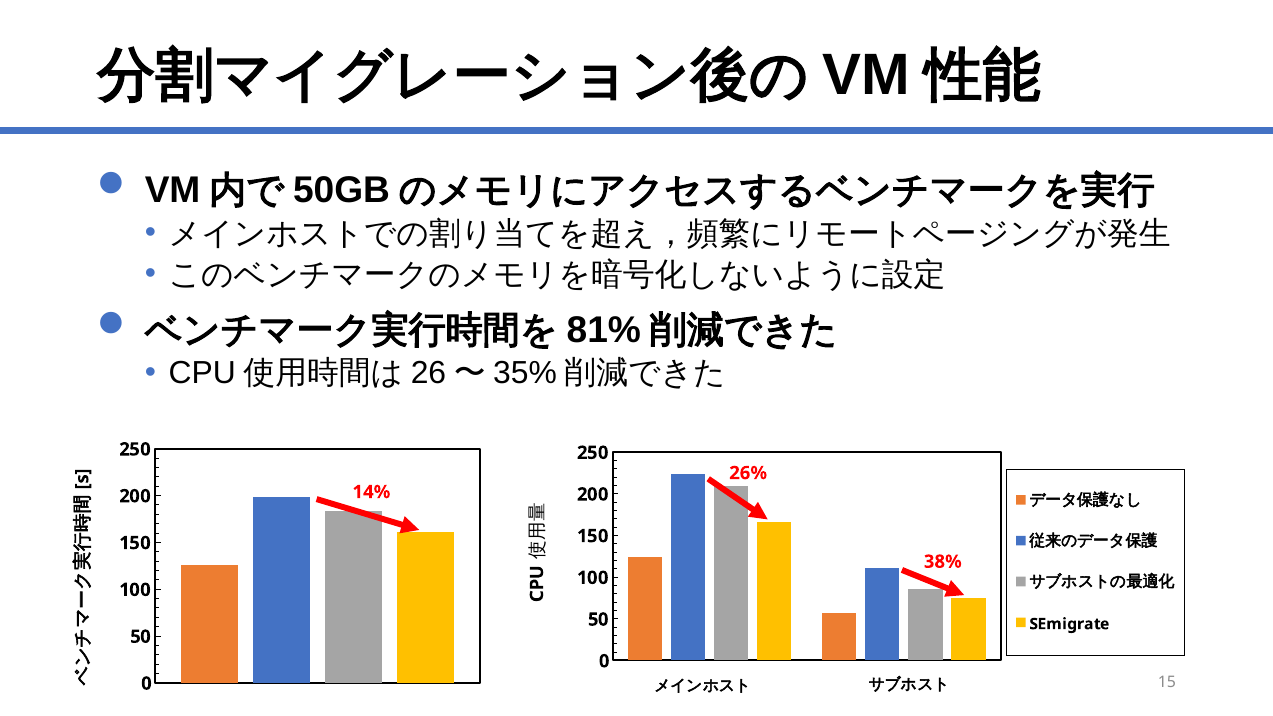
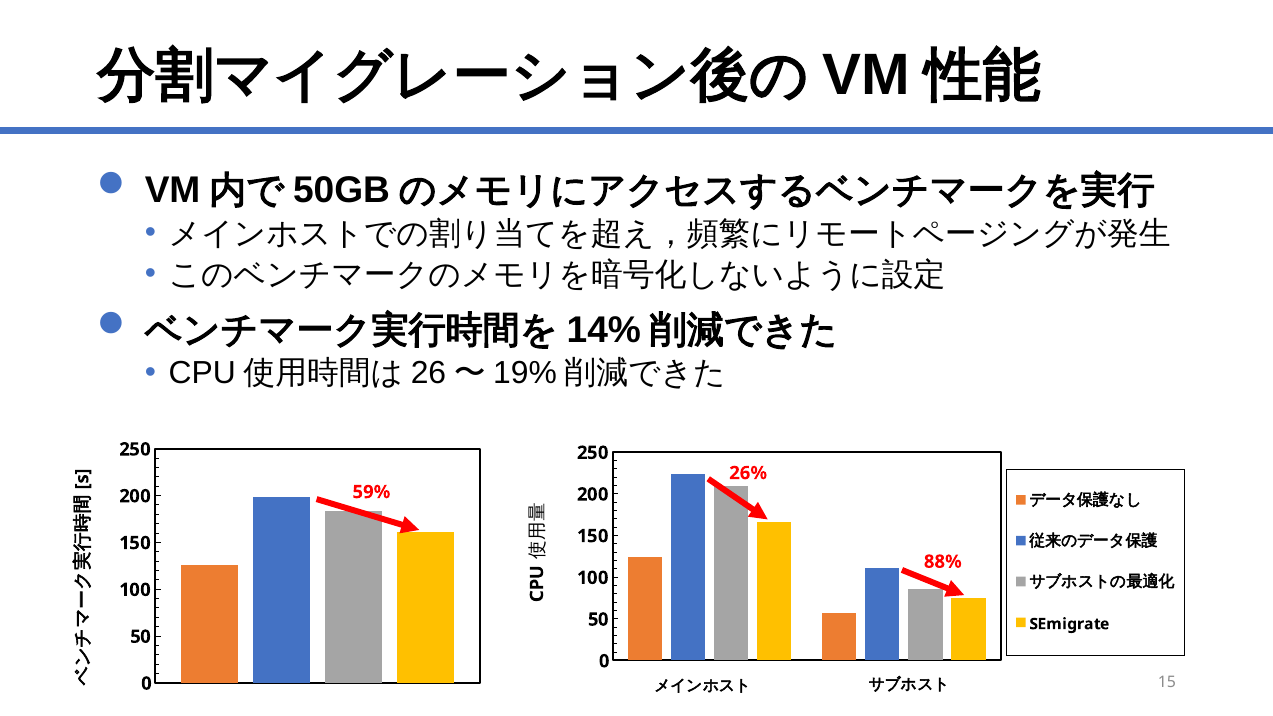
81%: 81% -> 14%
35%: 35% -> 19%
14%: 14% -> 59%
38%: 38% -> 88%
